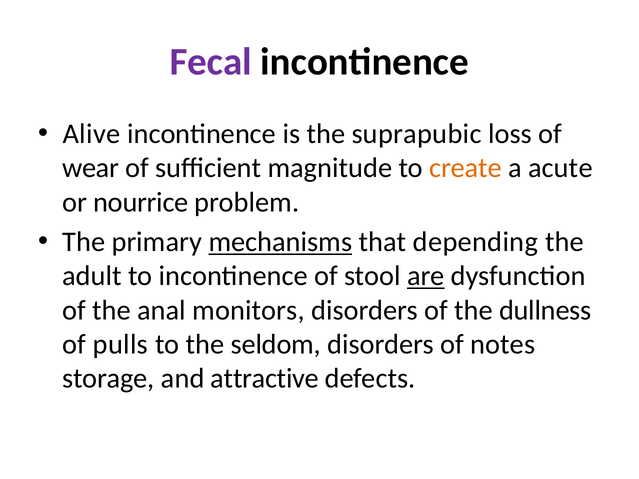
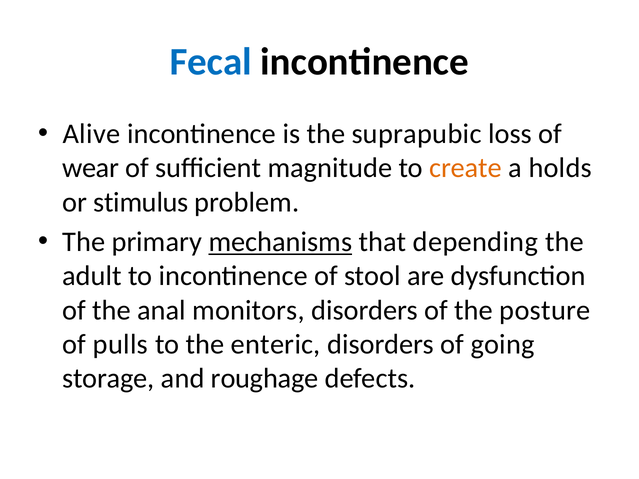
Fecal colour: purple -> blue
acute: acute -> holds
nourrice: nourrice -> stimulus
are underline: present -> none
dullness: dullness -> posture
seldom: seldom -> enteric
notes: notes -> going
attractive: attractive -> roughage
